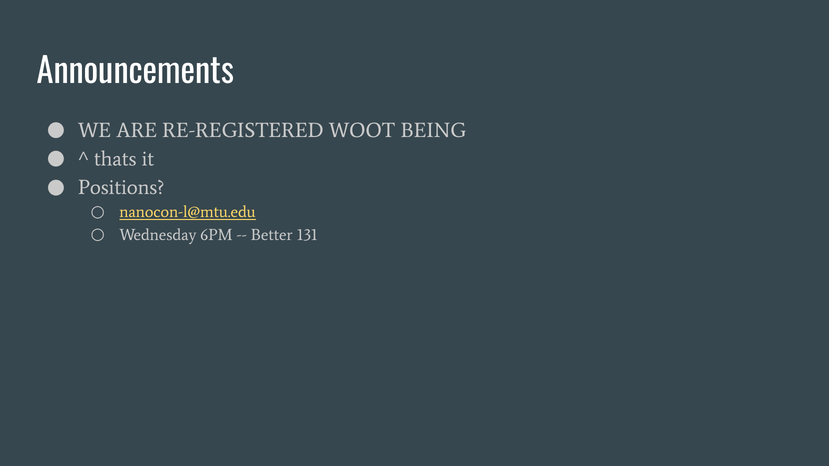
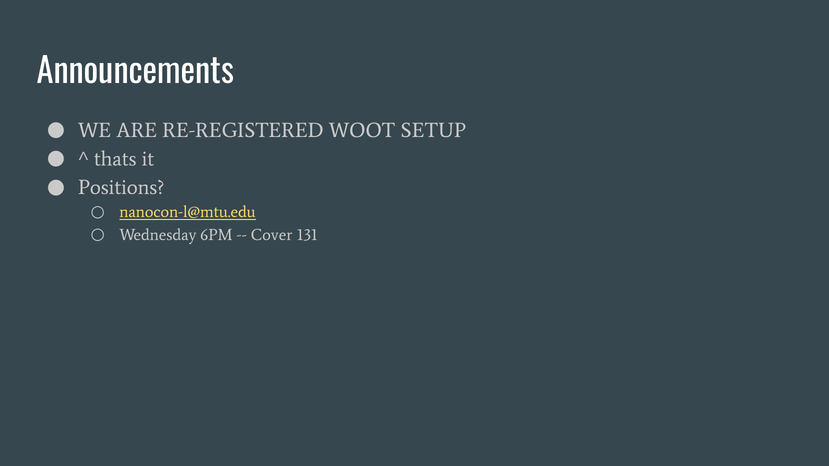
BEING: BEING -> SETUP
Better: Better -> Cover
